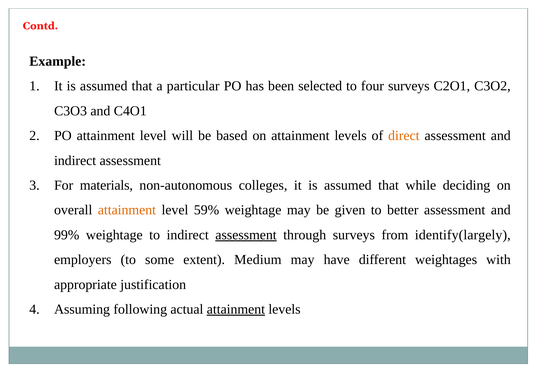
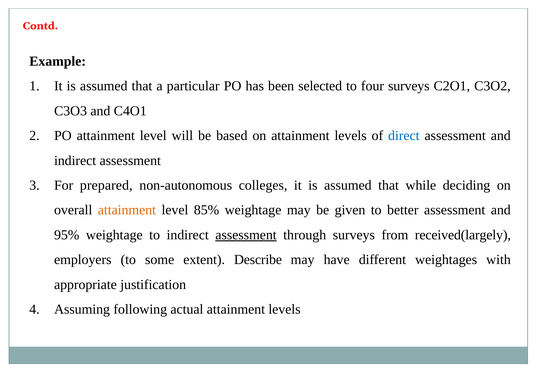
direct colour: orange -> blue
materials: materials -> prepared
59%: 59% -> 85%
99%: 99% -> 95%
identify(largely: identify(largely -> received(largely
Medium: Medium -> Describe
attainment at (236, 309) underline: present -> none
